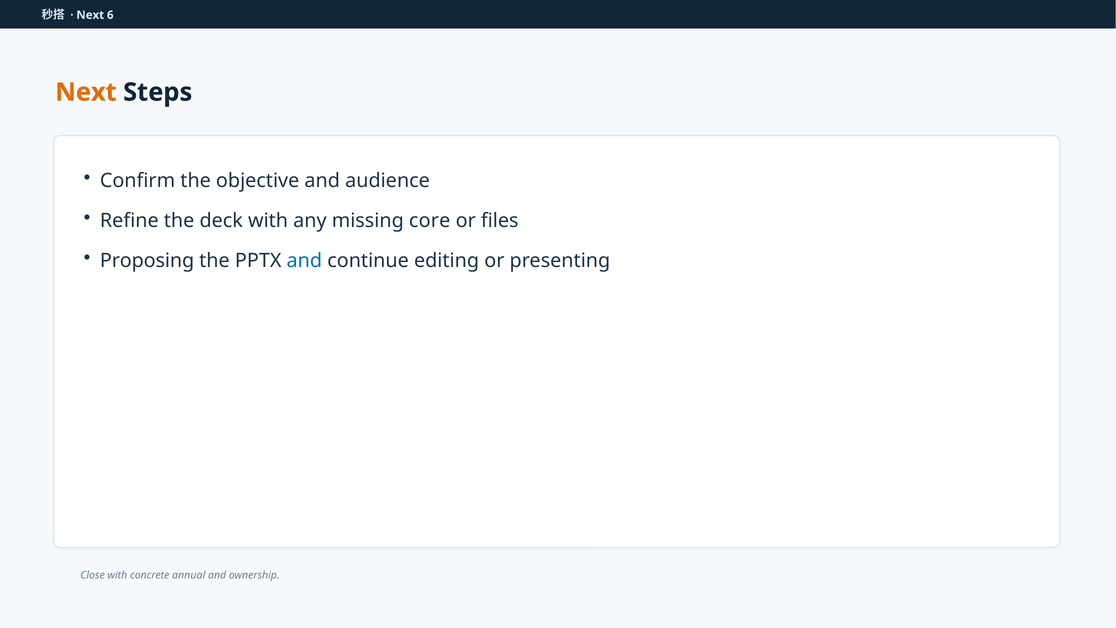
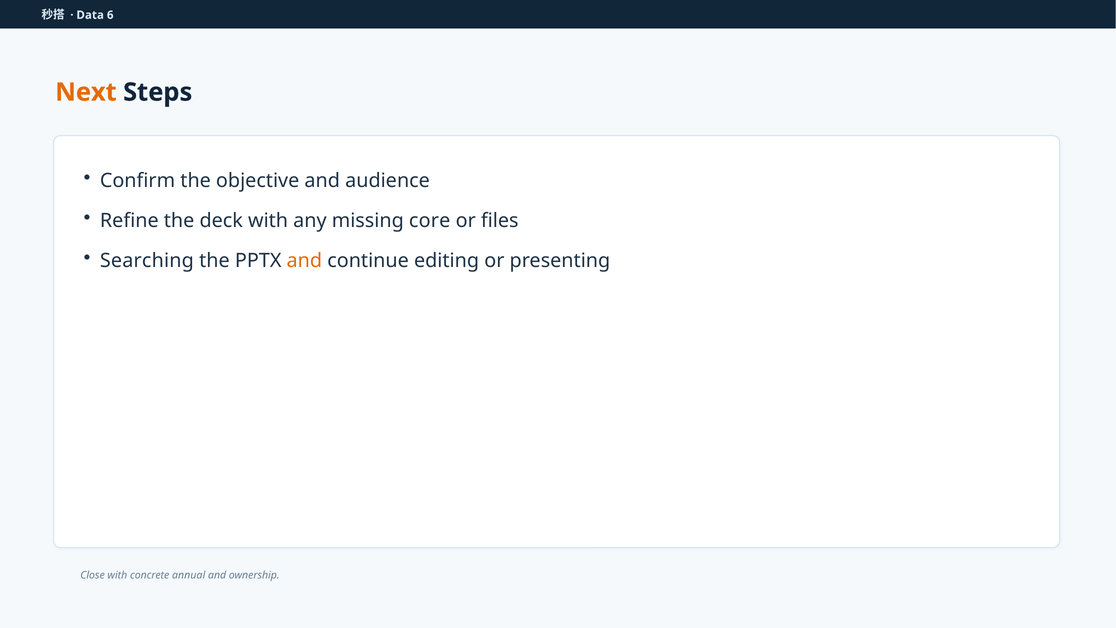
Next at (90, 15): Next -> Data
Proposing: Proposing -> Searching
and at (304, 261) colour: blue -> orange
